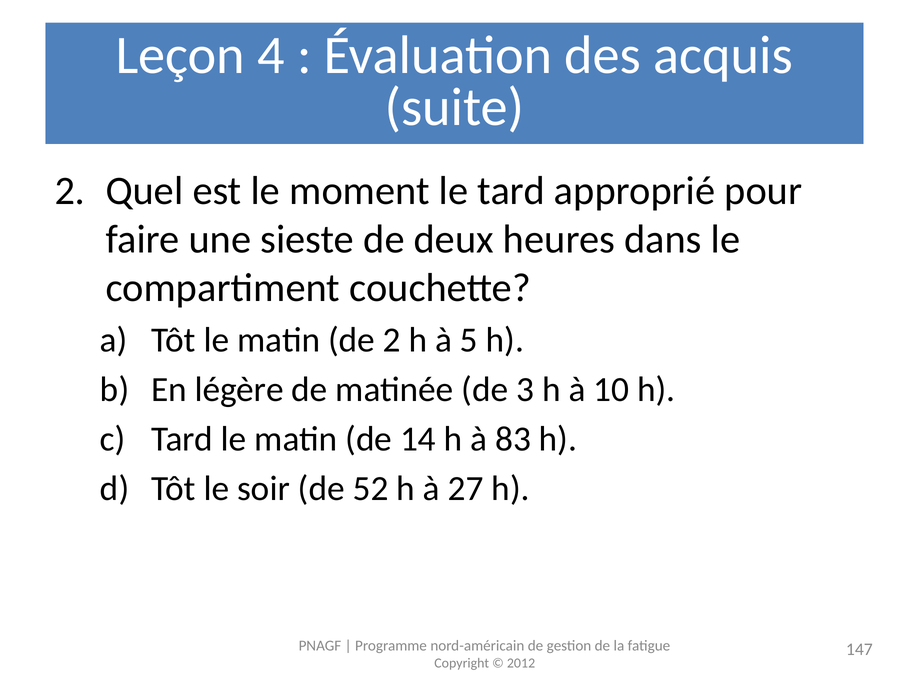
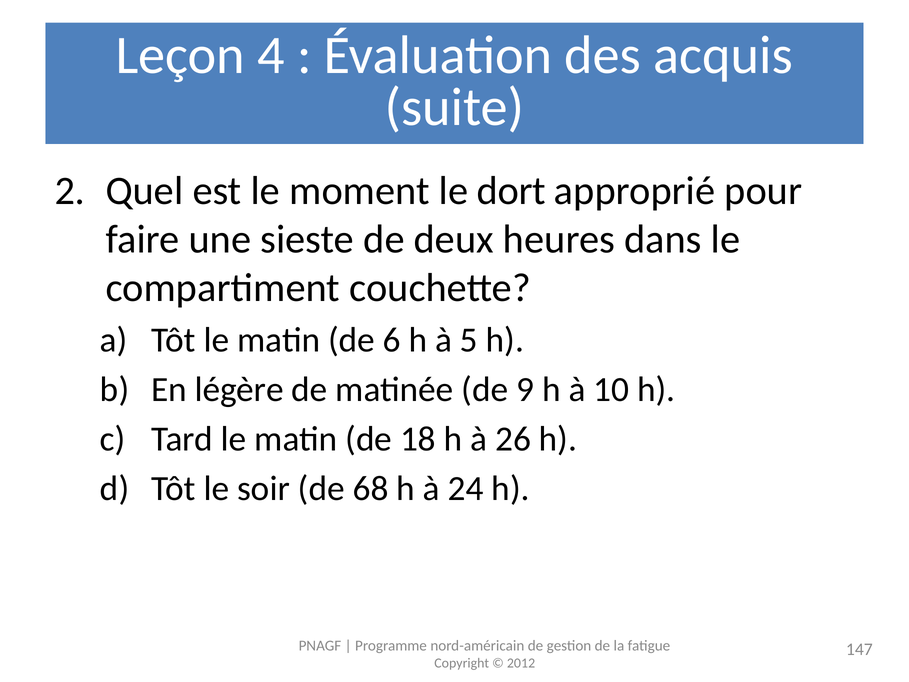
le tard: tard -> dort
de 2: 2 -> 6
3: 3 -> 9
14: 14 -> 18
83: 83 -> 26
52: 52 -> 68
27: 27 -> 24
